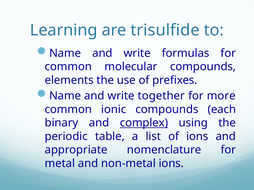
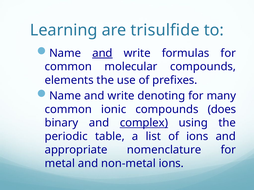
and at (102, 53) underline: none -> present
together: together -> denoting
more: more -> many
each: each -> does
